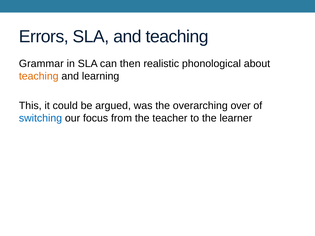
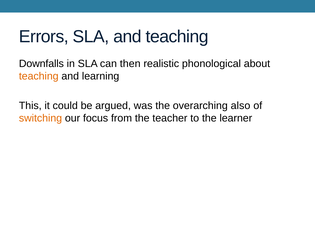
Grammar: Grammar -> Downfalls
over: over -> also
switching colour: blue -> orange
